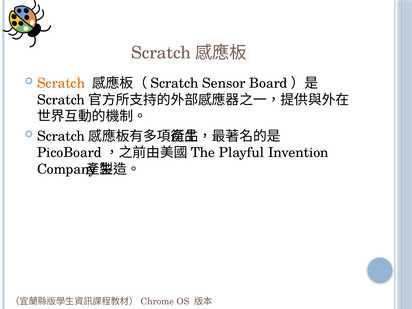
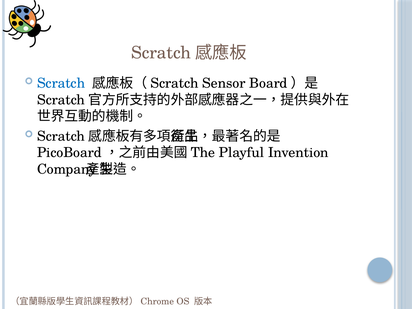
Scratch colour: orange -> blue
